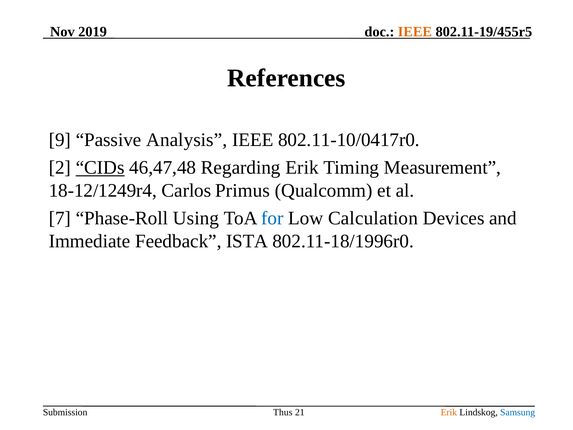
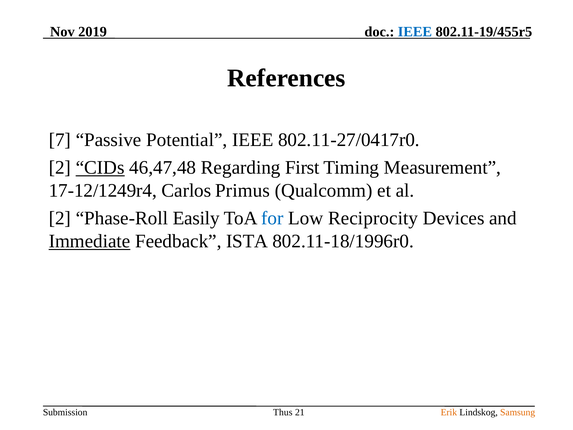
IEEE at (415, 32) colour: orange -> blue
9: 9 -> 7
Analysis: Analysis -> Potential
802.11-10/0417r0: 802.11-10/0417r0 -> 802.11-27/0417r0
Regarding Erik: Erik -> First
18-12/1249r4: 18-12/1249r4 -> 17-12/1249r4
7 at (60, 218): 7 -> 2
Using: Using -> Easily
Calculation: Calculation -> Reciprocity
Immediate underline: none -> present
Samsung colour: blue -> orange
